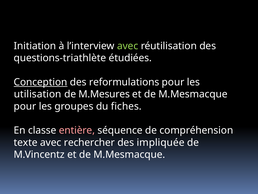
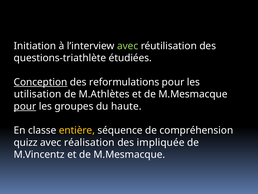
M.Mesures: M.Mesures -> M.Athlètes
pour at (25, 106) underline: none -> present
fiches: fiches -> haute
entière colour: pink -> yellow
texte: texte -> quizz
rechercher: rechercher -> réalisation
